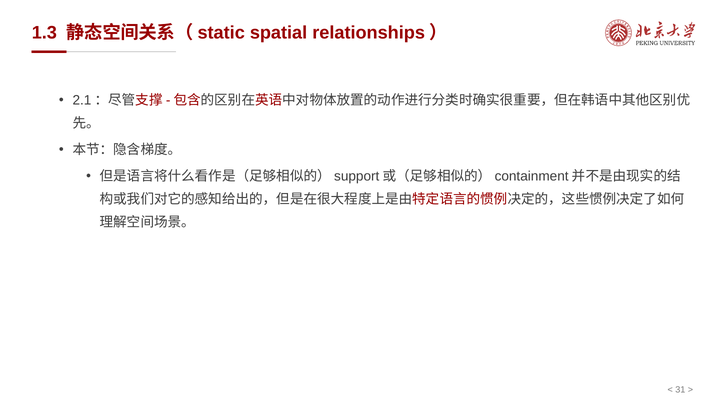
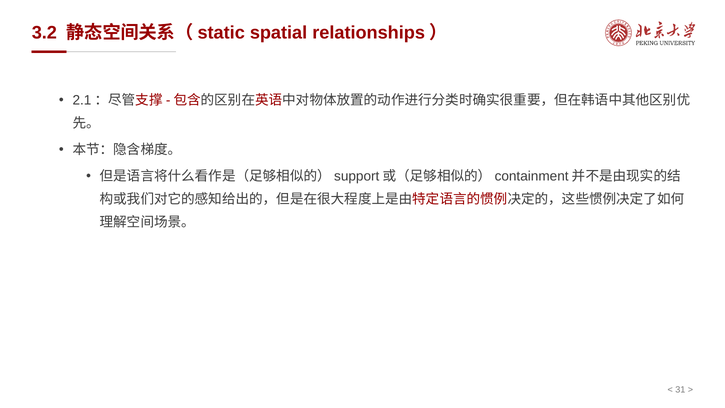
1.3: 1.3 -> 3.2
